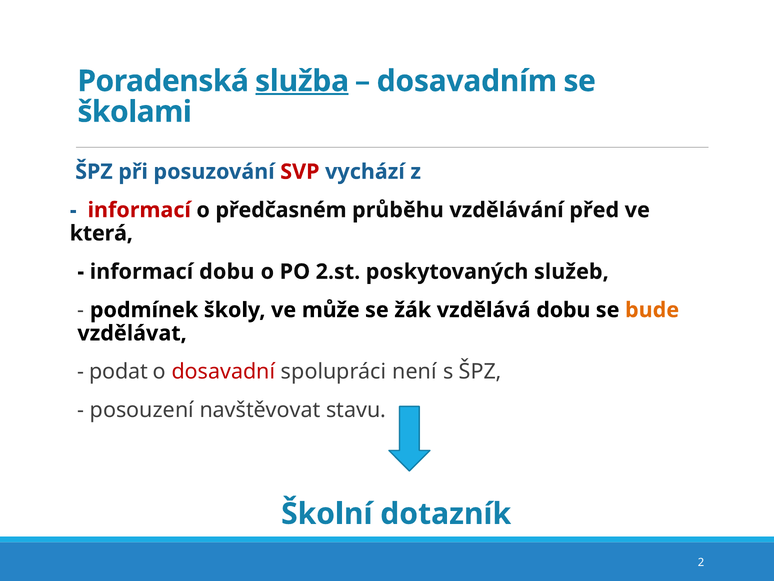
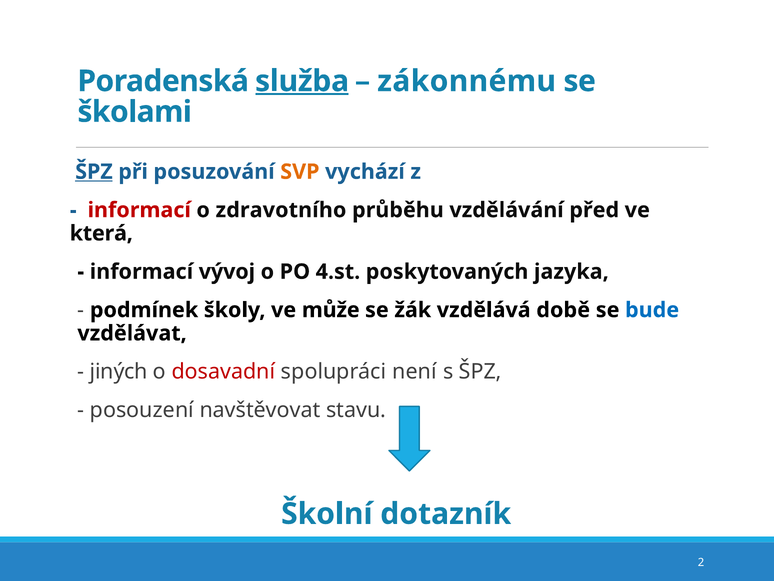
dosavadním: dosavadním -> zákonnému
ŠPZ at (94, 172) underline: none -> present
SVP colour: red -> orange
předčasném: předčasném -> zdravotního
informací dobu: dobu -> vývoj
2.st: 2.st -> 4.st
služeb: služeb -> jazyka
vzdělává dobu: dobu -> době
bude colour: orange -> blue
podat: podat -> jiných
